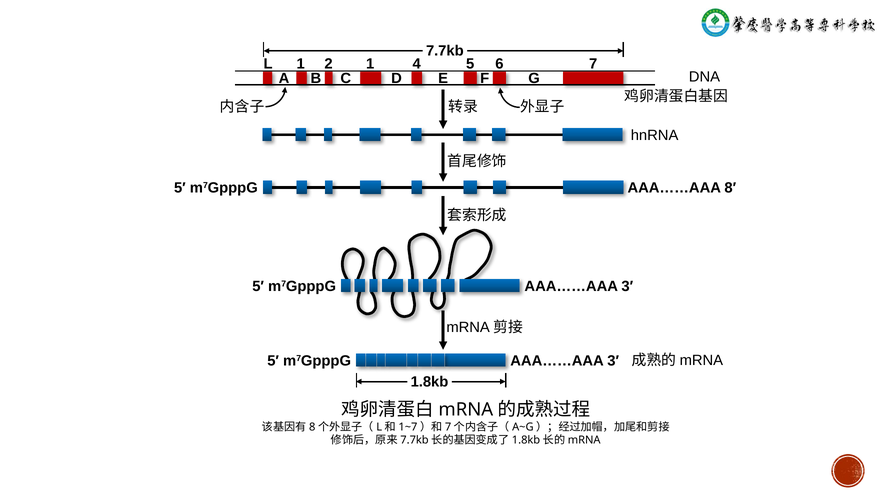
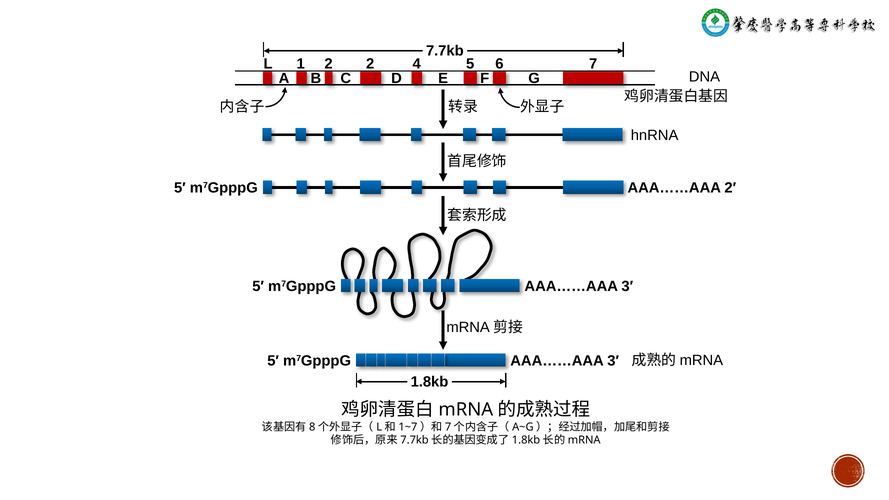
2 1: 1 -> 2
8′: 8′ -> 2′
